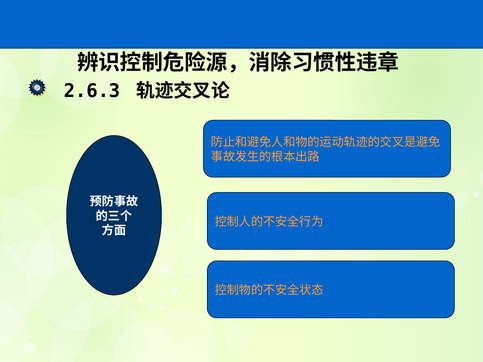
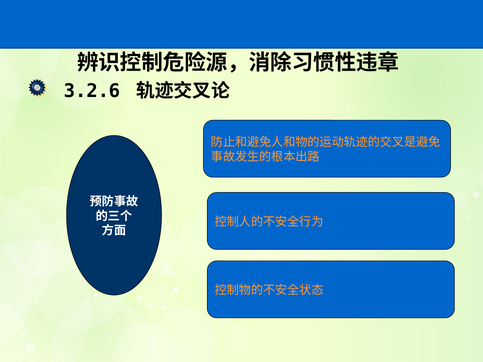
2.6.3: 2.6.3 -> 3.2.6
